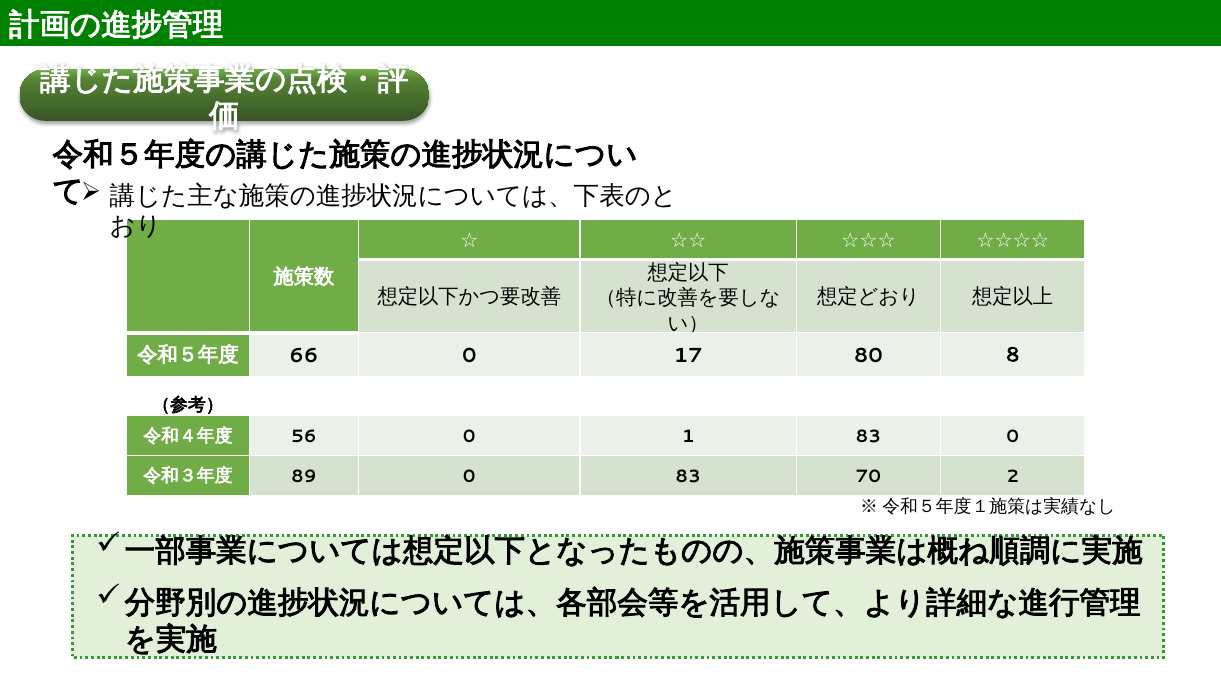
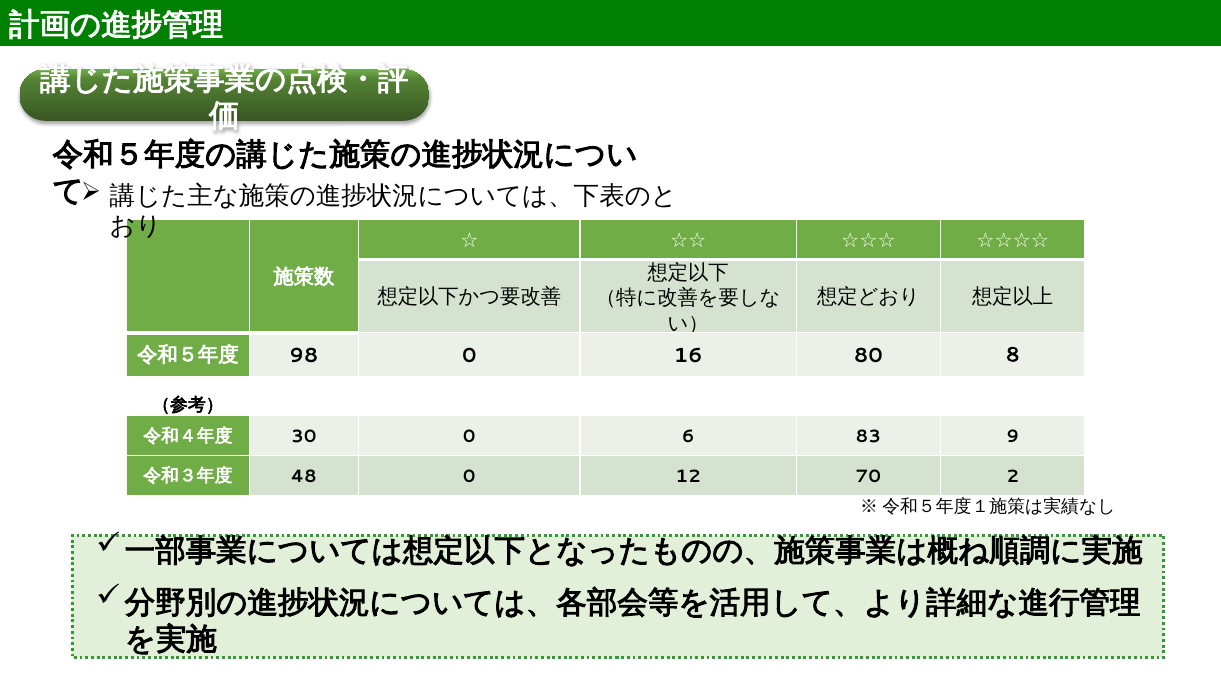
66: 66 -> 98
17: 17 -> 16
56: 56 -> 30
1: 1 -> 6
83 0: 0 -> 9
89: 89 -> 48
0 83: 83 -> 12
